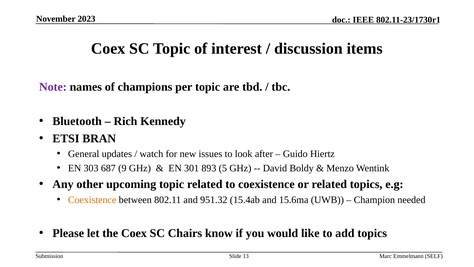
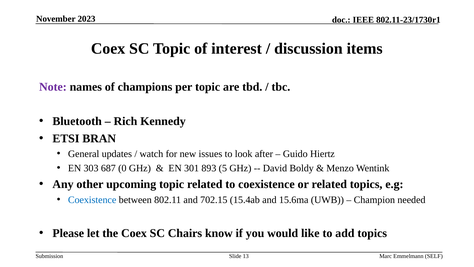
9: 9 -> 0
Coexistence at (92, 199) colour: orange -> blue
951.32: 951.32 -> 702.15
